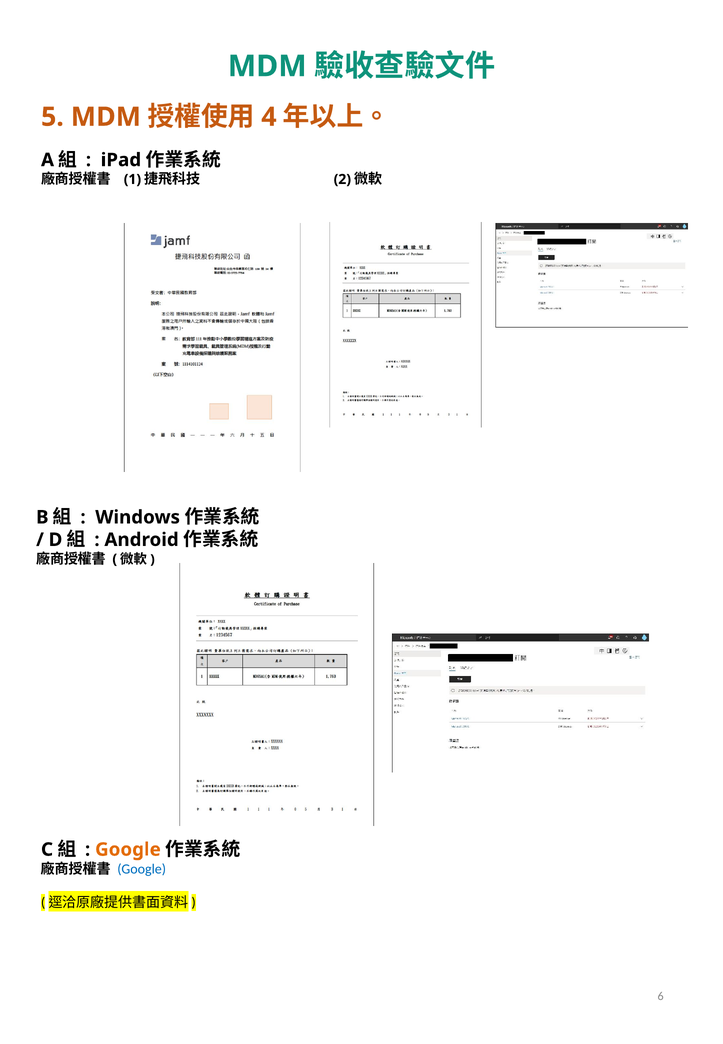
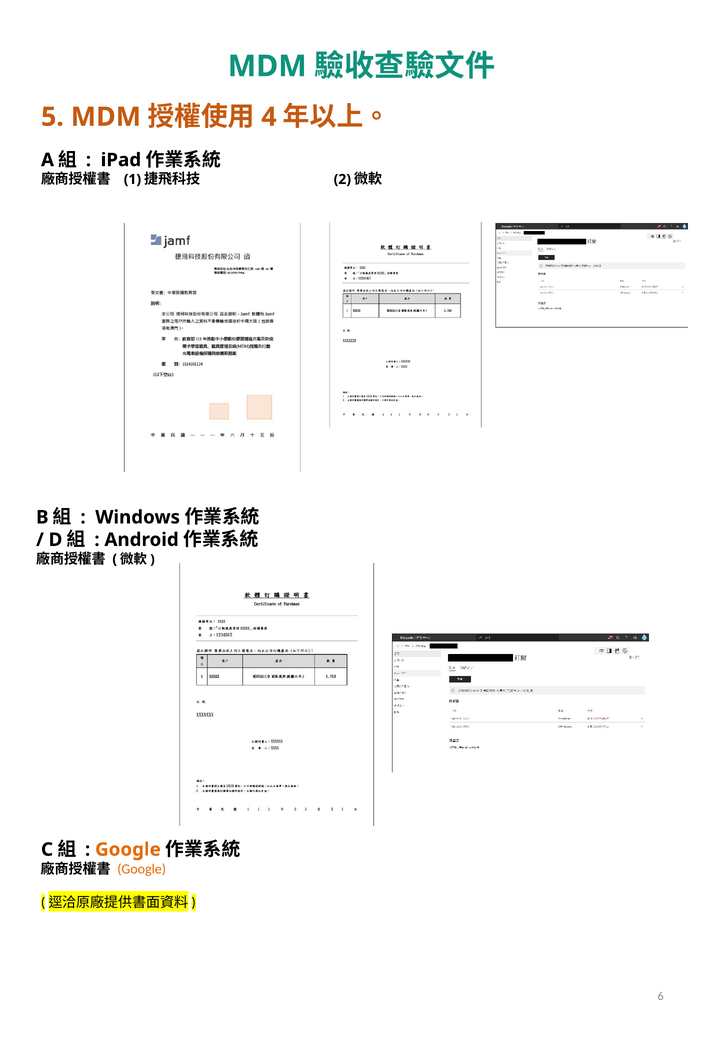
Google at (142, 869) colour: blue -> orange
